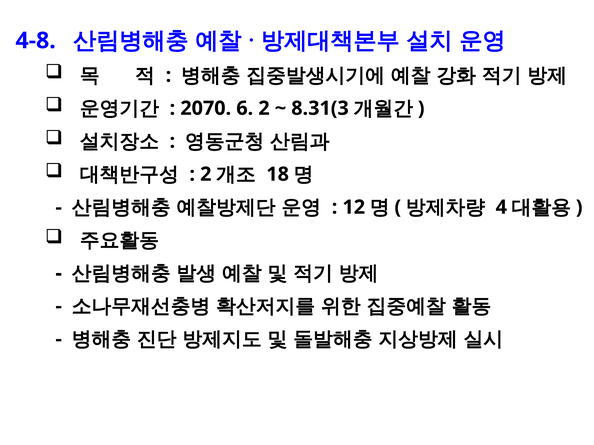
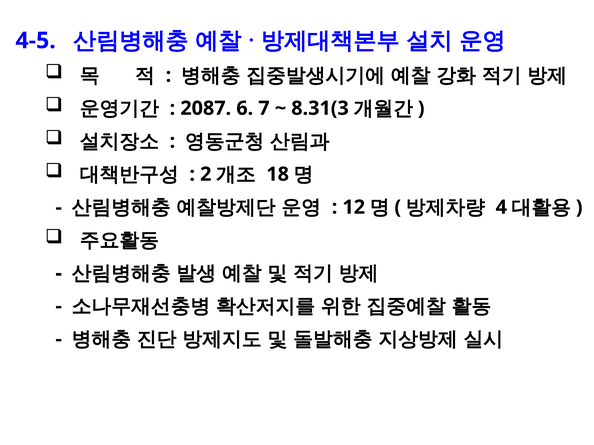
4-8: 4-8 -> 4-5
2070: 2070 -> 2087
6 2: 2 -> 7
